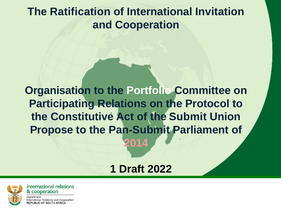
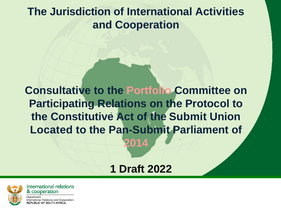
Ratification: Ratification -> Jurisdiction
Invitation: Invitation -> Activities
Organisation: Organisation -> Consultative
Portfolio colour: white -> pink
Propose: Propose -> Located
